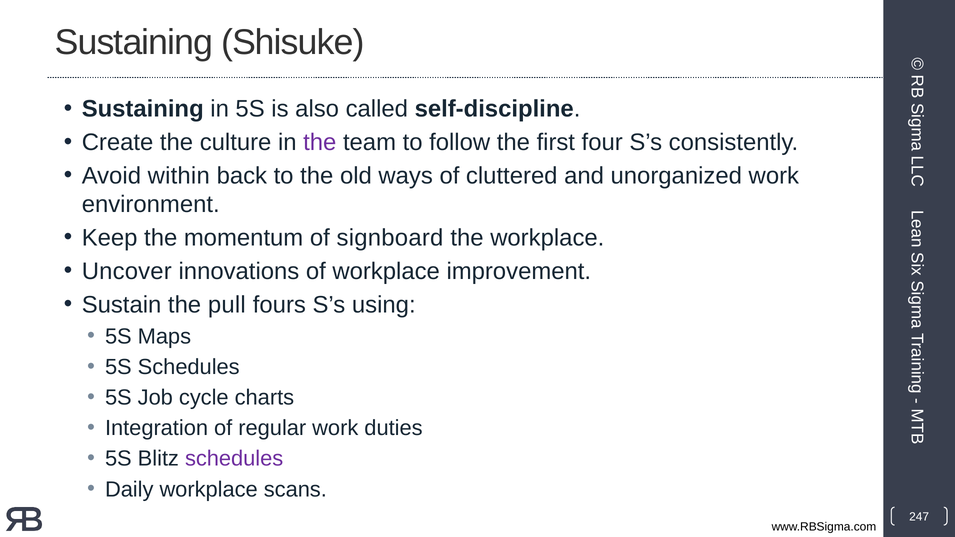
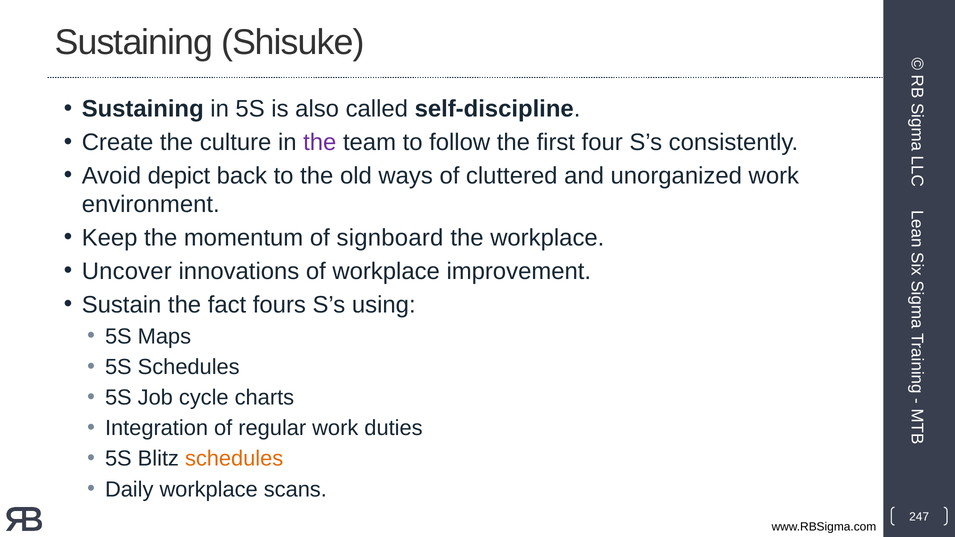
within: within -> depict
pull: pull -> fact
schedules at (234, 459) colour: purple -> orange
